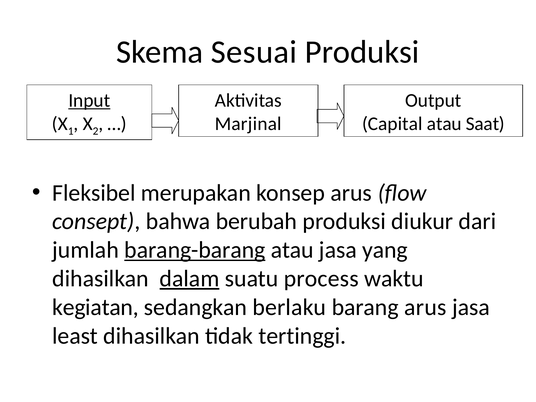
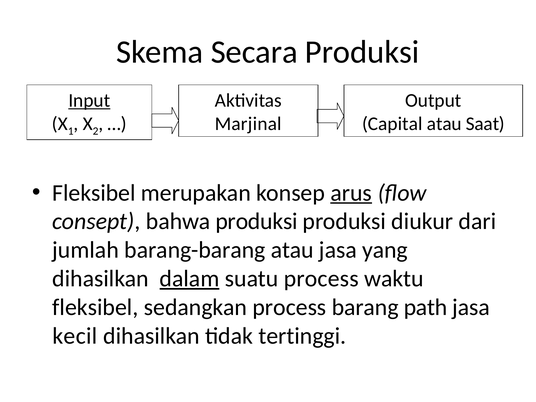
Sesuai: Sesuai -> Secara
arus at (351, 193) underline: none -> present
bahwa berubah: berubah -> produksi
barang-barang underline: present -> none
kegiatan at (95, 307): kegiatan -> fleksibel
sedangkan berlaku: berlaku -> process
barang arus: arus -> path
least: least -> kecil
